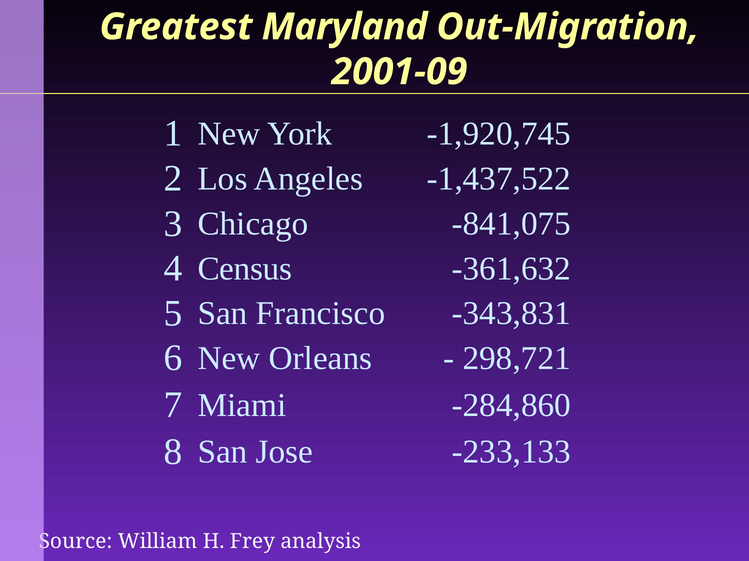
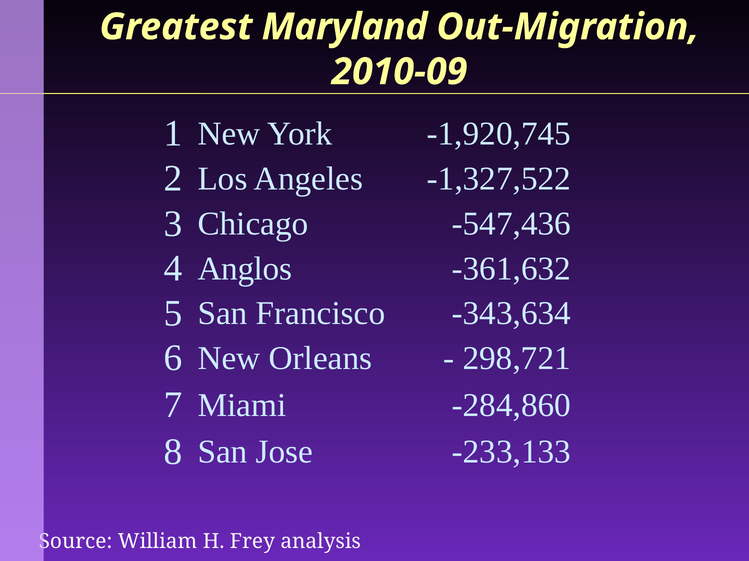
2001-09: 2001-09 -> 2010-09
-1,437,522: -1,437,522 -> -1,327,522
-841,075: -841,075 -> -547,436
Census: Census -> Anglos
-343,831: -343,831 -> -343,634
